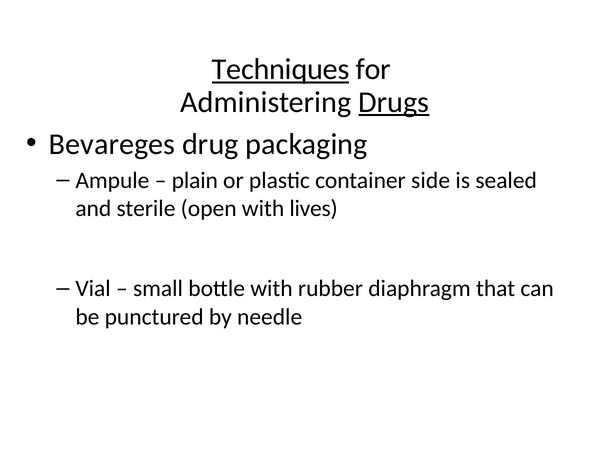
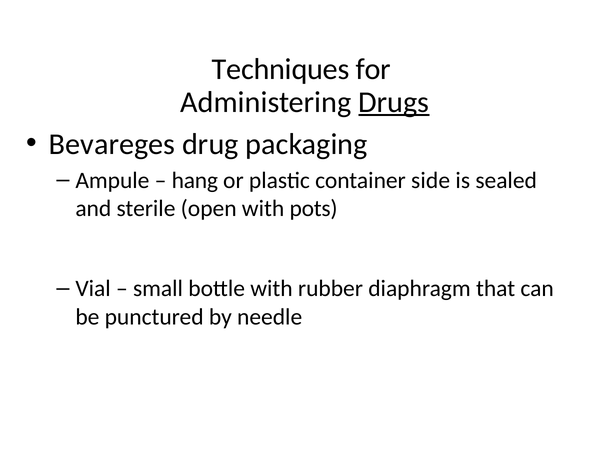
Techniques underline: present -> none
plain: plain -> hang
lives: lives -> pots
